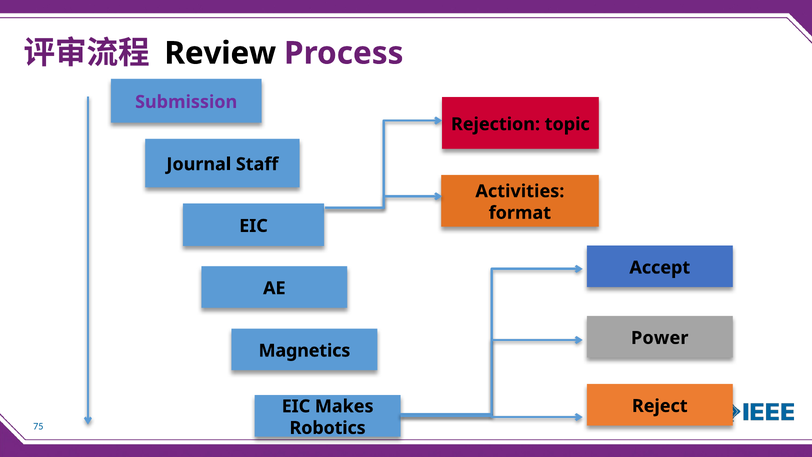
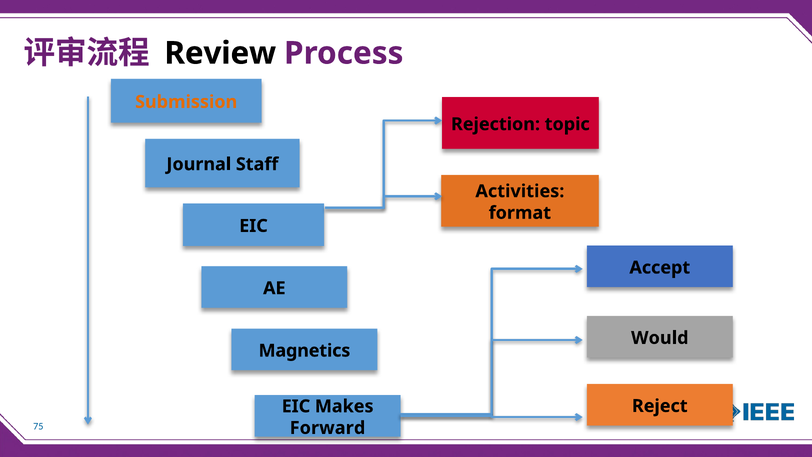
Submission colour: purple -> orange
Power: Power -> Would
Robotics: Robotics -> Forward
